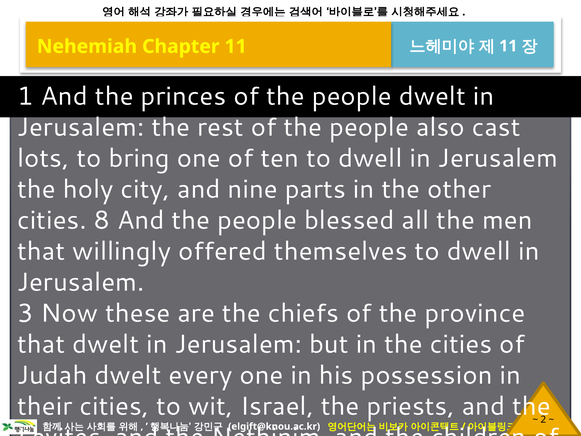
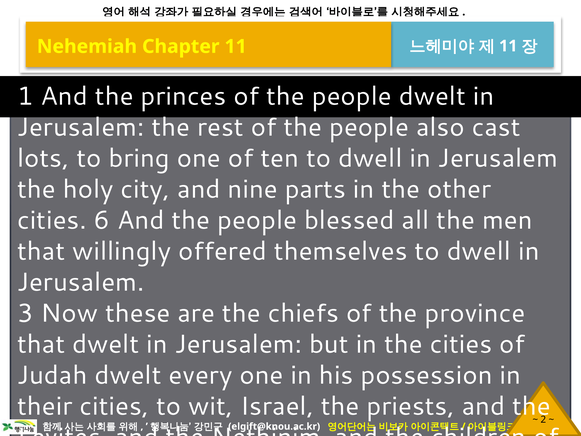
8: 8 -> 6
